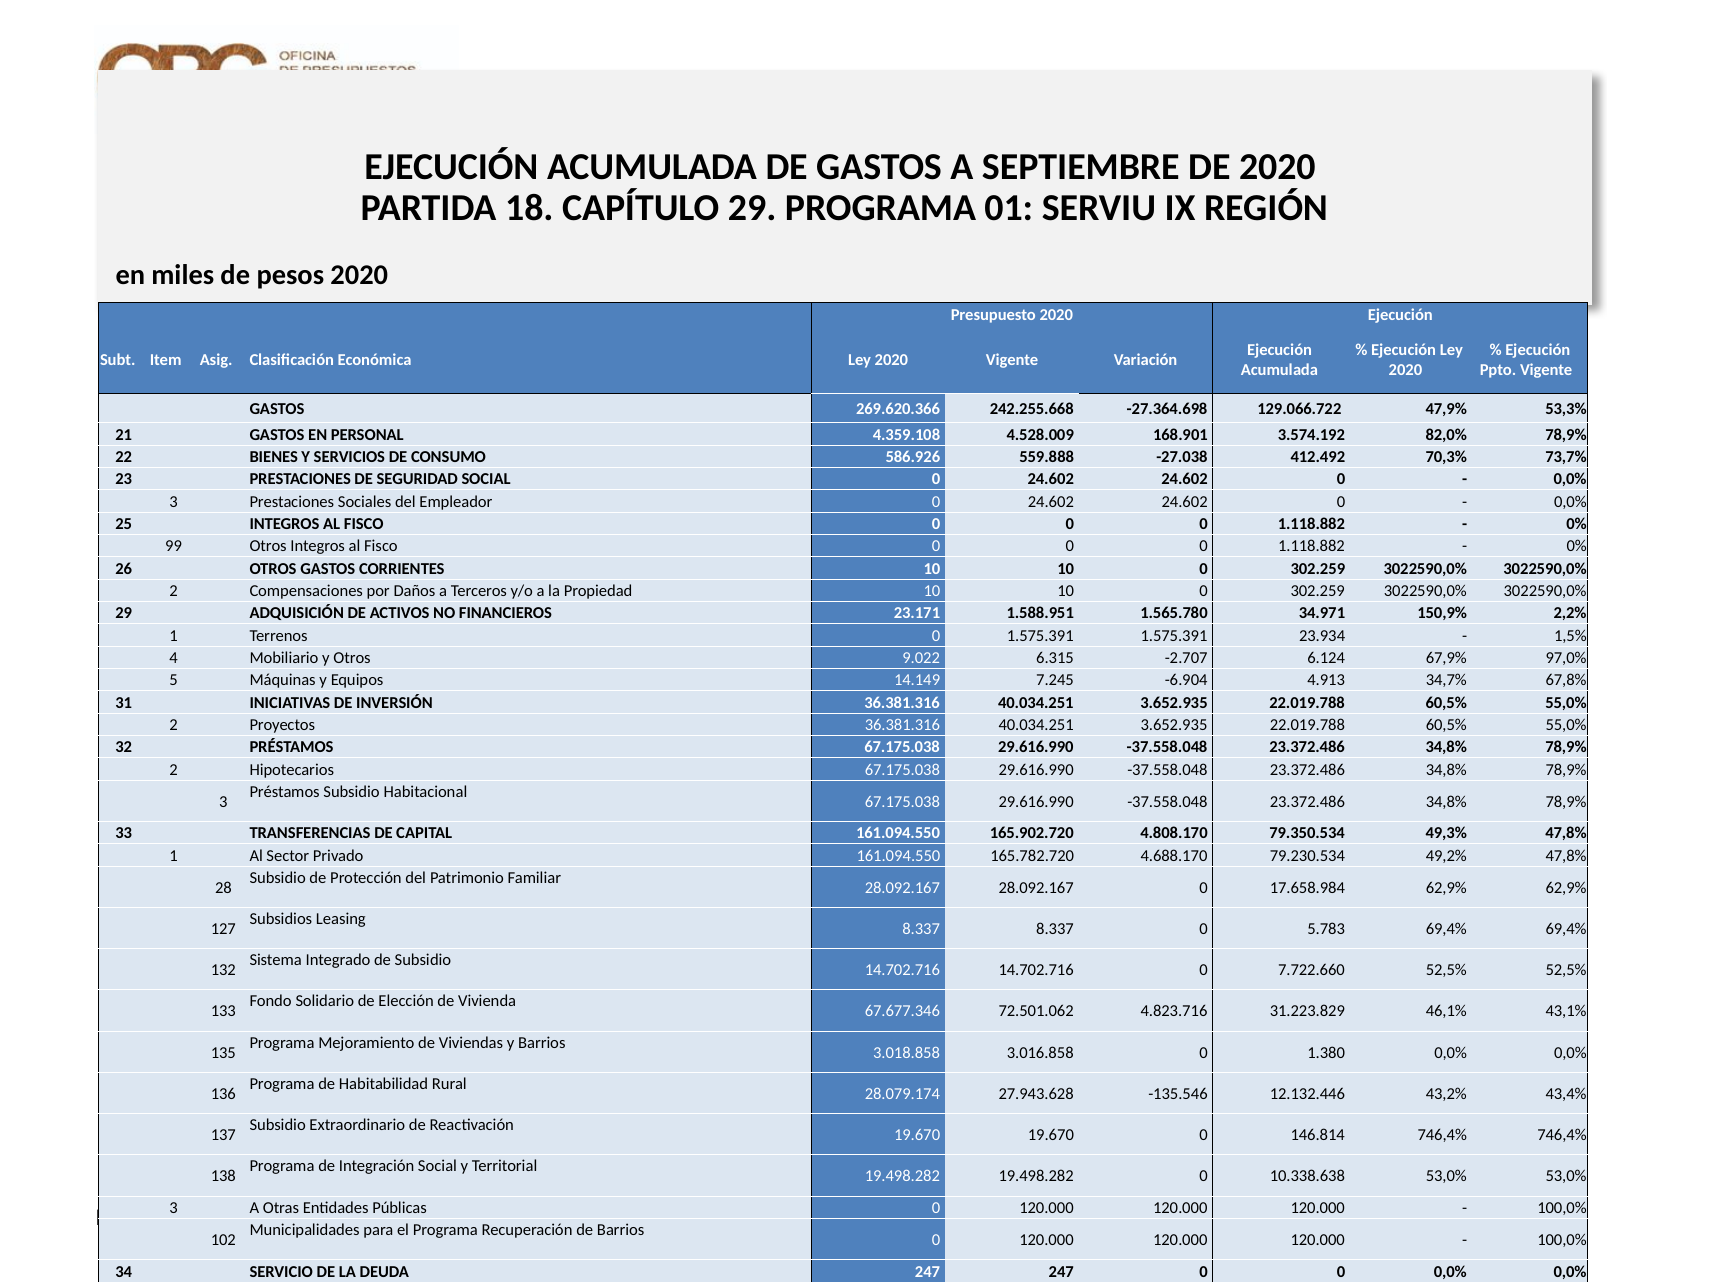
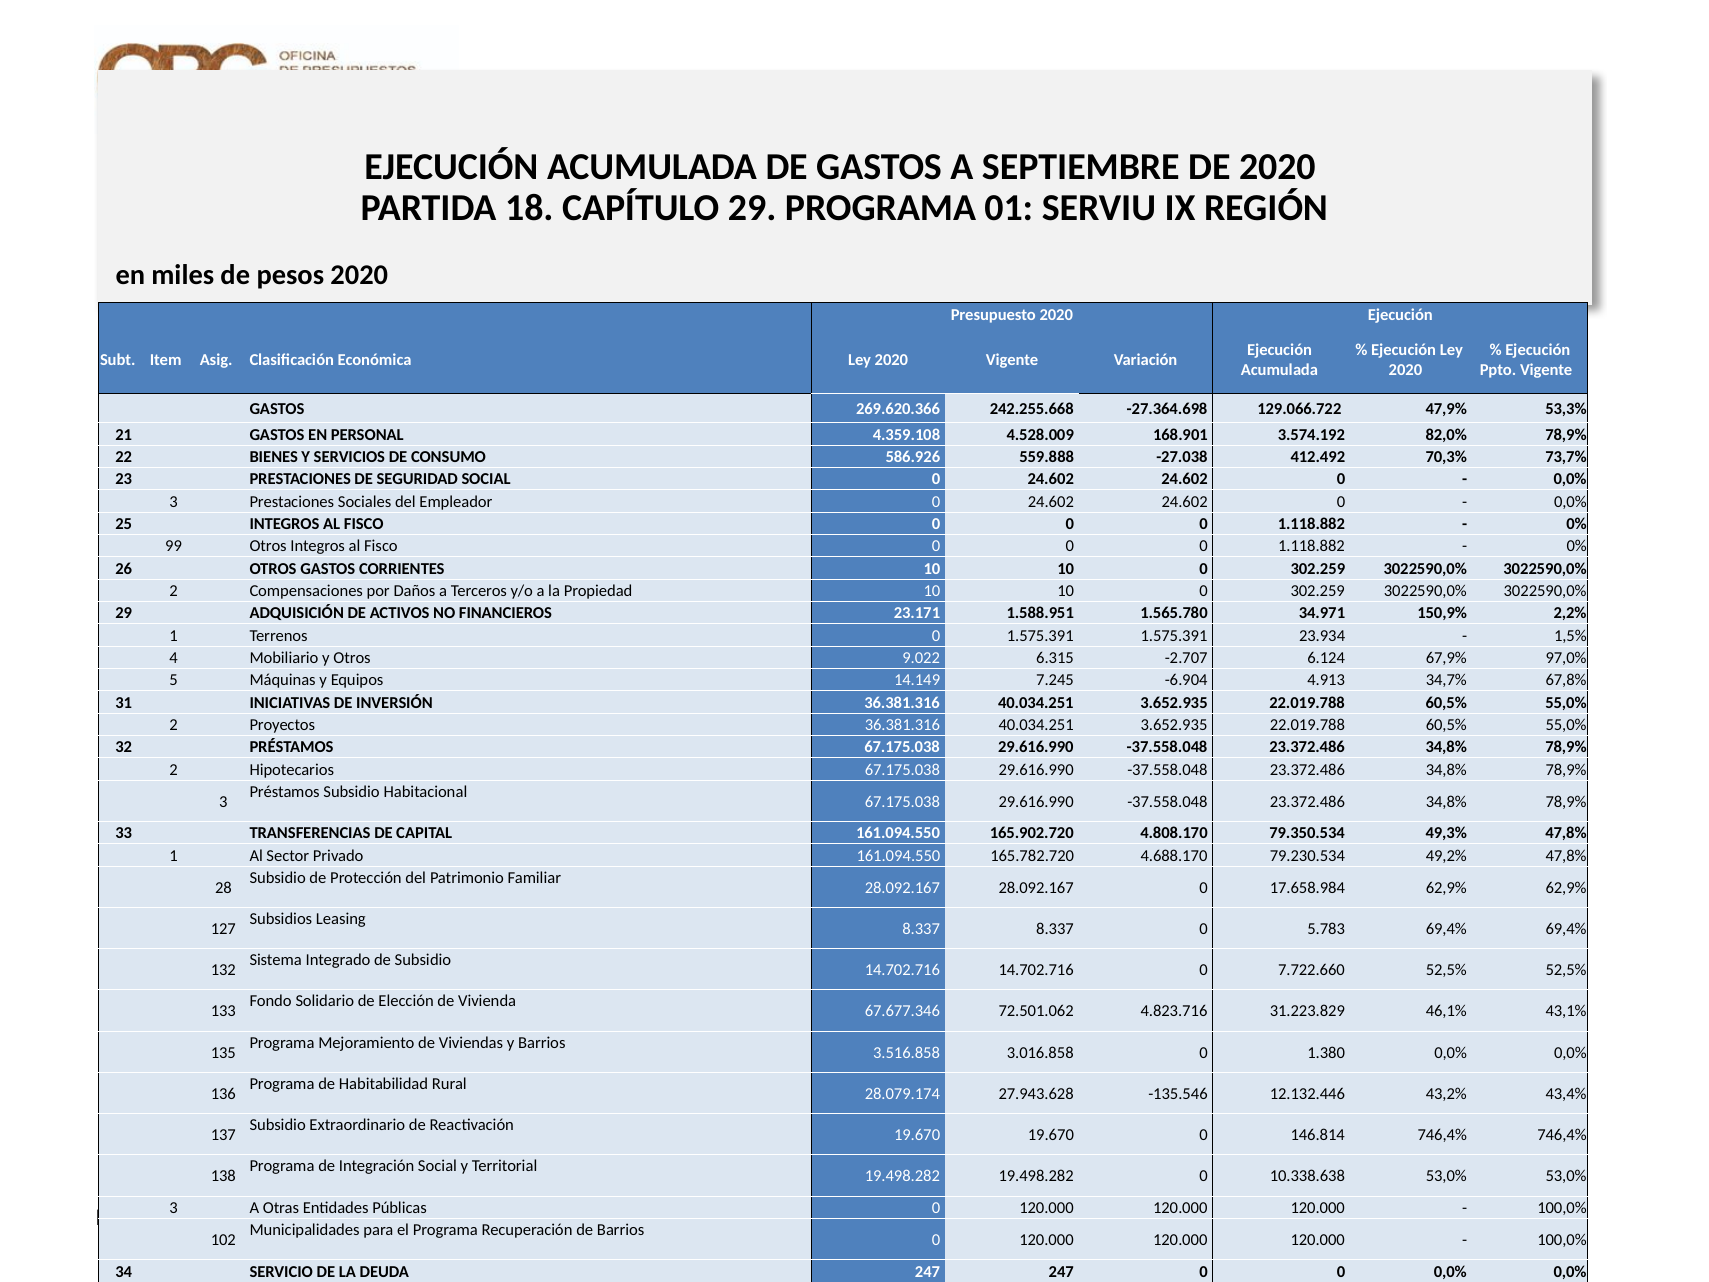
3.018.858: 3.018.858 -> 3.516.858
